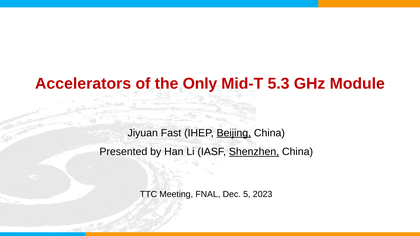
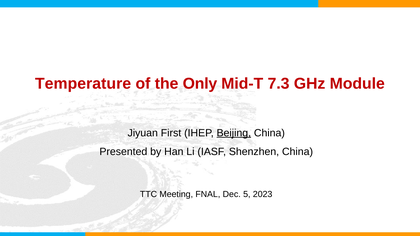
Accelerators: Accelerators -> Temperature
5.3: 5.3 -> 7.3
Fast: Fast -> First
Shenzhen underline: present -> none
